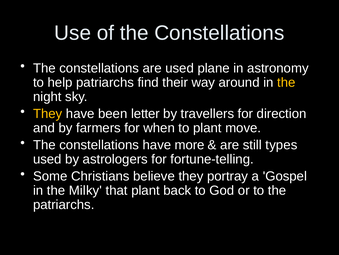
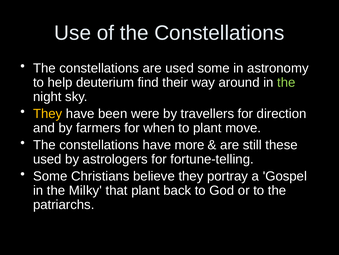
used plane: plane -> some
help patriarchs: patriarchs -> deuterium
the at (286, 82) colour: yellow -> light green
letter: letter -> were
types: types -> these
